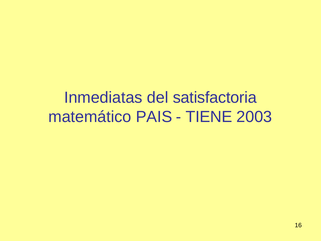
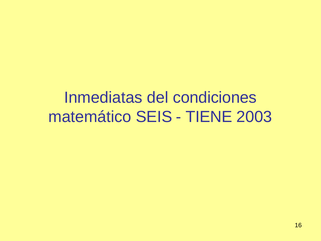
satisfactoria: satisfactoria -> condiciones
PAIS: PAIS -> SEIS
